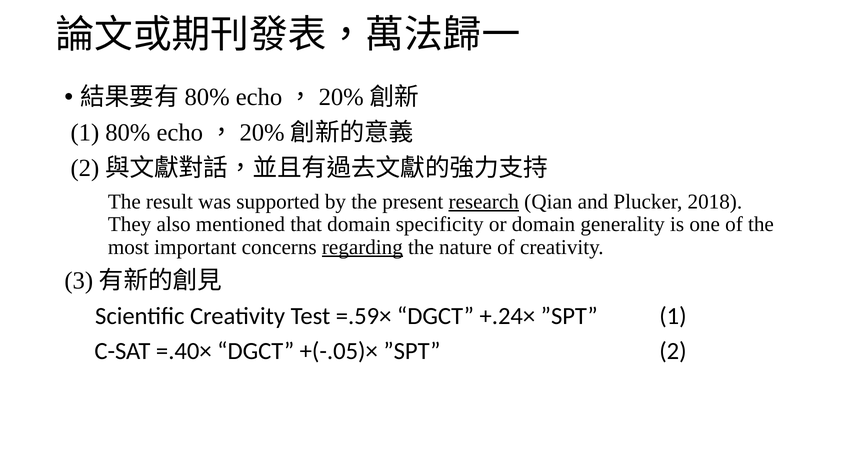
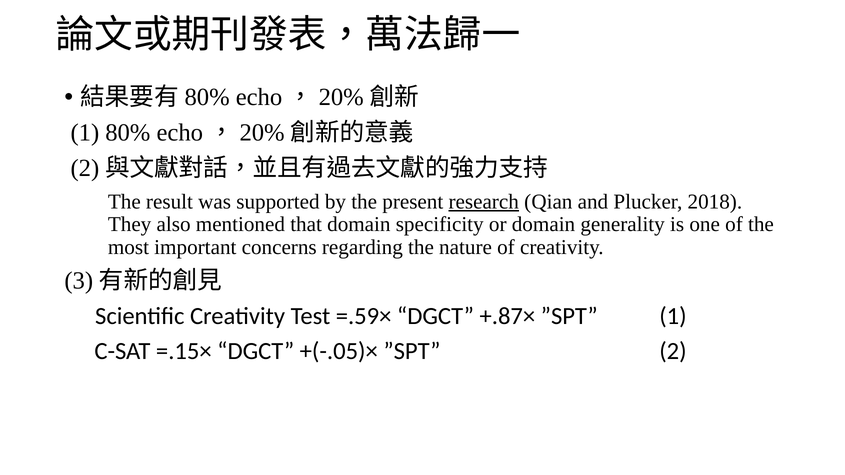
regarding underline: present -> none
+.24×: +.24× -> +.87×
=.40×: =.40× -> =.15×
